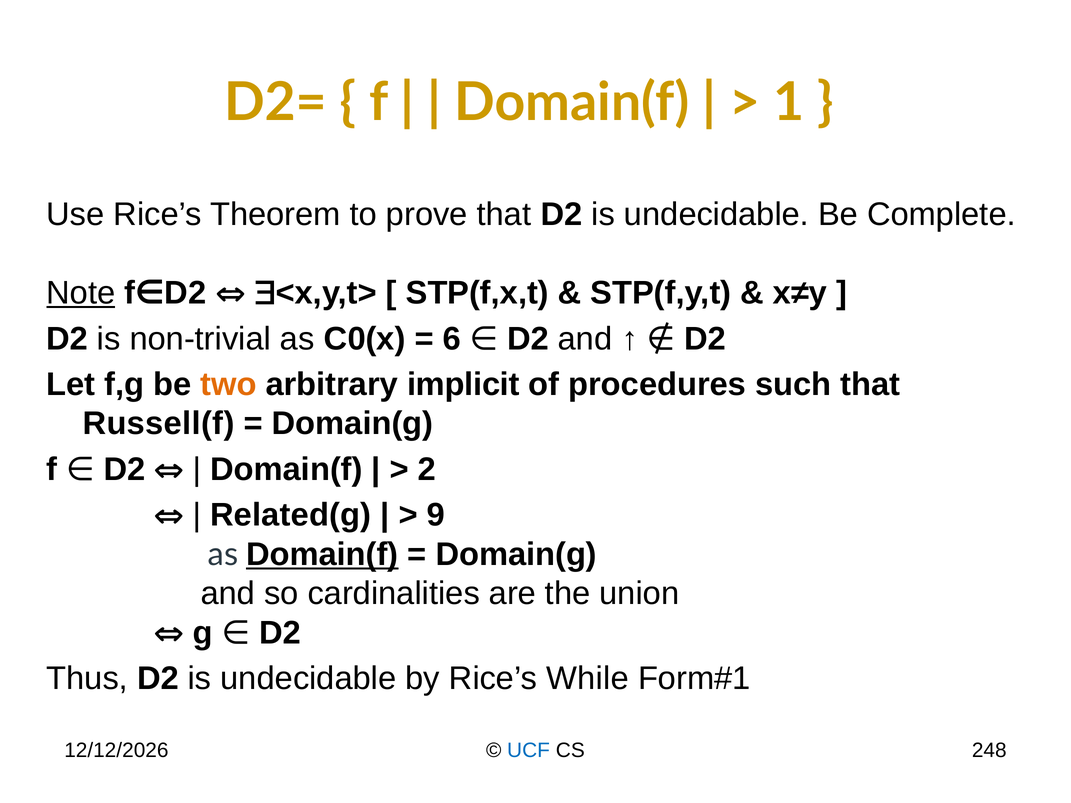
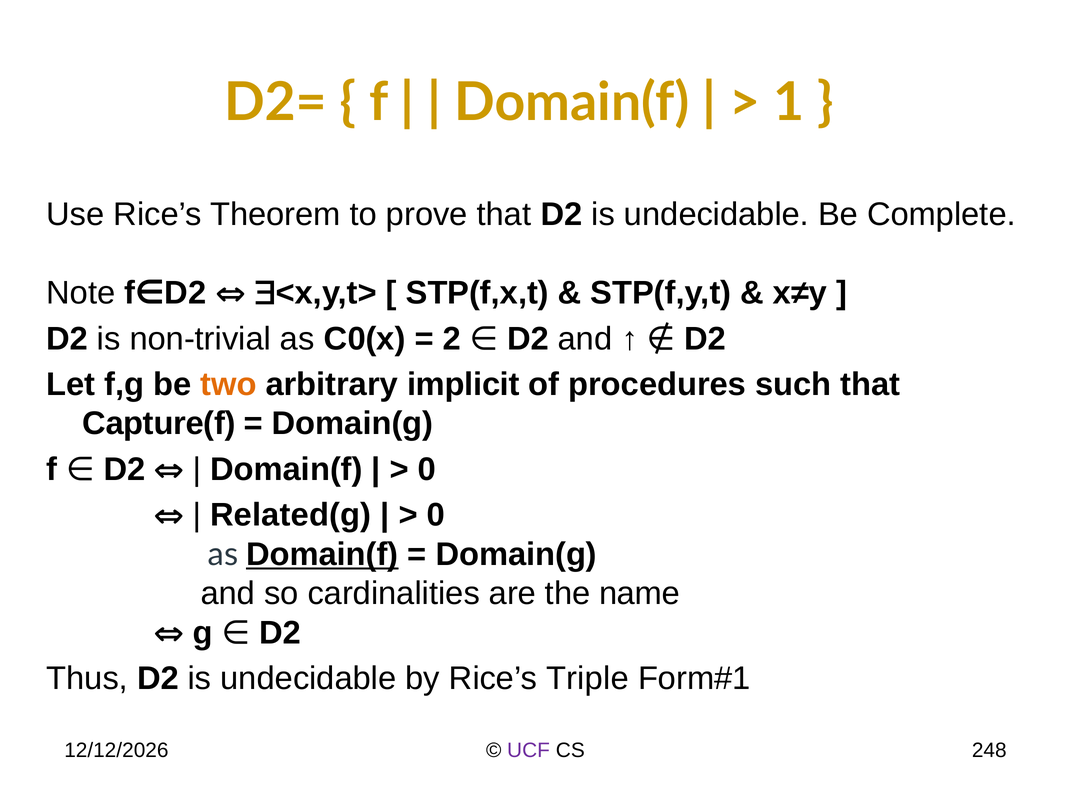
Note underline: present -> none
6: 6 -> 2
Russell(f: Russell(f -> Capture(f
2 at (427, 470): 2 -> 0
9 at (436, 515): 9 -> 0
union: union -> name
While: While -> Triple
UCF colour: blue -> purple
